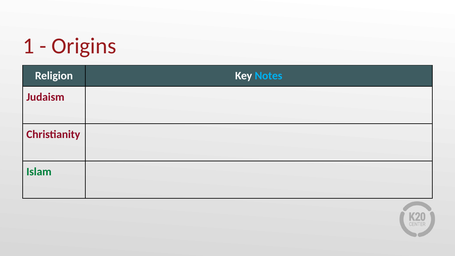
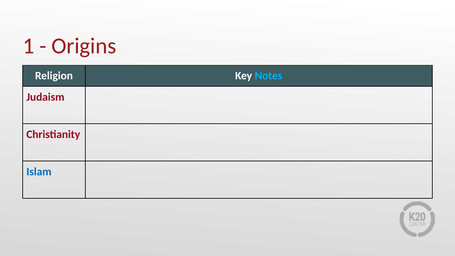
Islam colour: green -> blue
